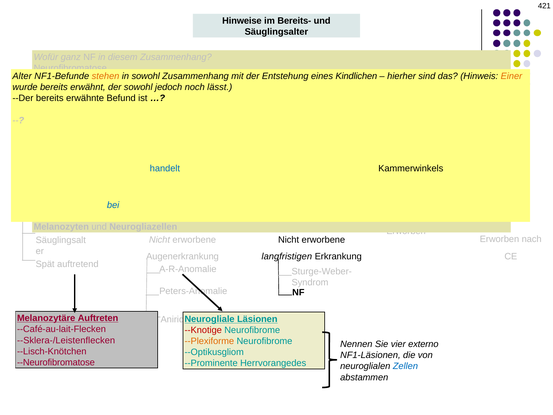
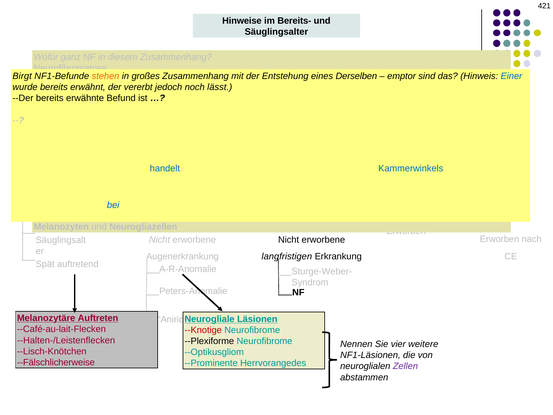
Alter: Alter -> Birgt
in sowohl: sowohl -> großes
Kindlichen: Kindlichen -> Derselben
hierher: hierher -> emptor
Einer at (511, 76) colour: orange -> blue
der sowohl: sowohl -> vererbt
Kammerwinkels at (411, 168) colour: black -> blue
--Sklera-/Leistenflecken: --Sklera-/Leistenflecken -> --Halten-/Leistenflecken
--Plexiforme colour: orange -> black
externo: externo -> weitere
--Neurofibromatose: --Neurofibromatose -> --Fälschlicherweise
Zellen colour: blue -> purple
